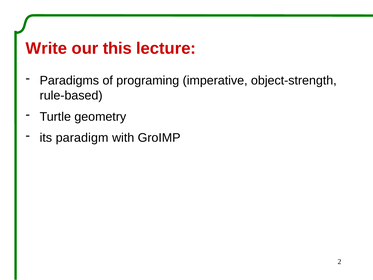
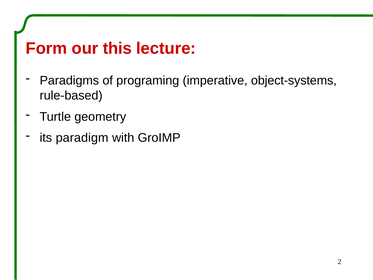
Write: Write -> Form
object-strength: object-strength -> object-systems
